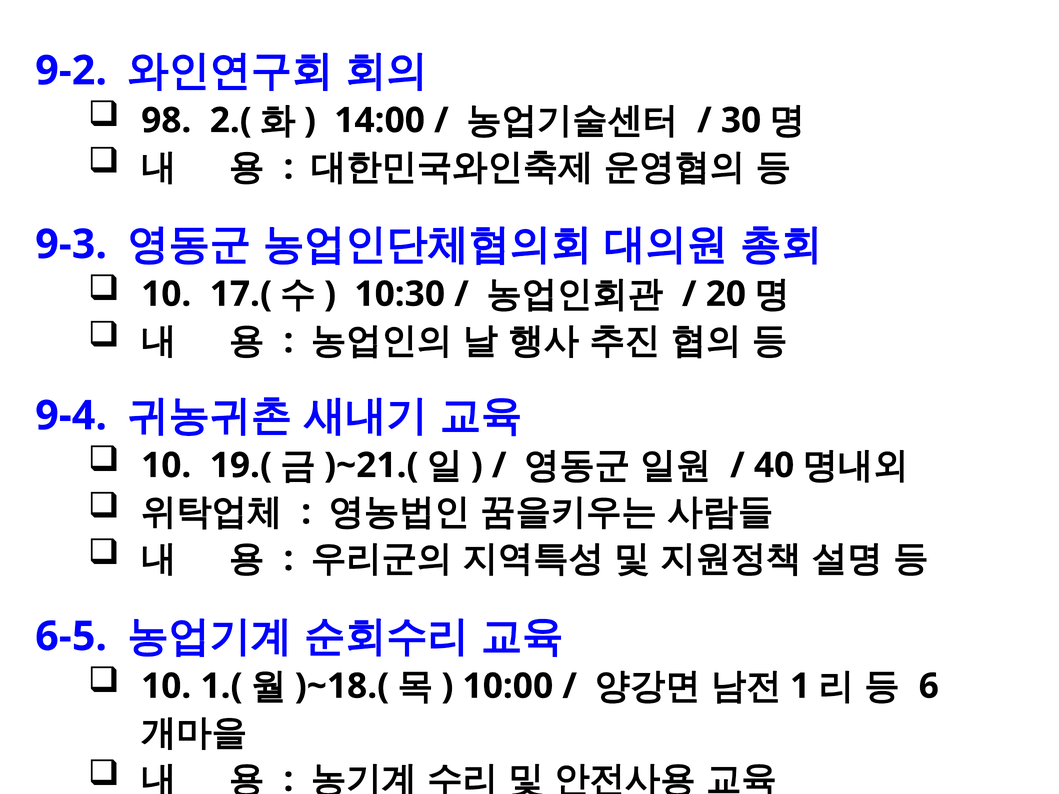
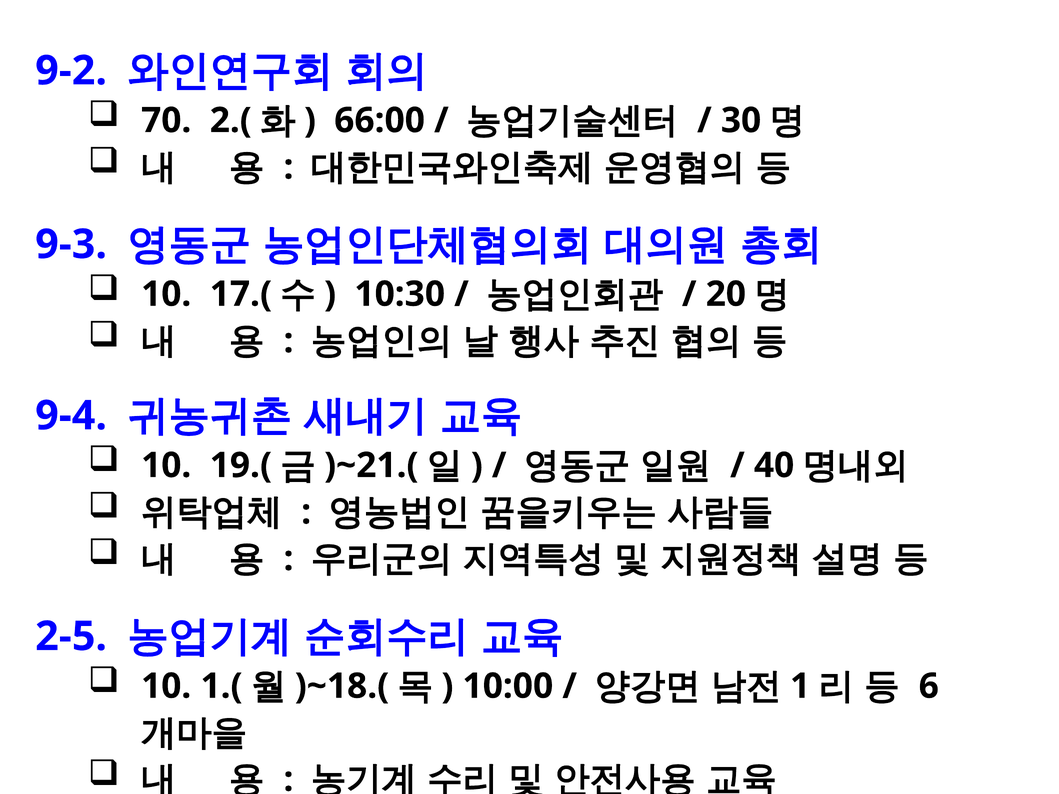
98: 98 -> 70
14:00: 14:00 -> 66:00
6-5: 6-5 -> 2-5
